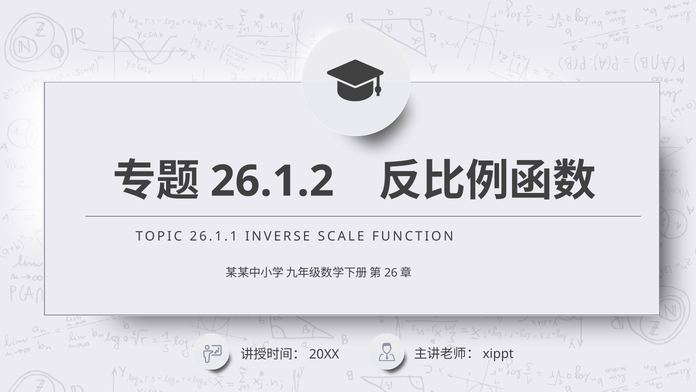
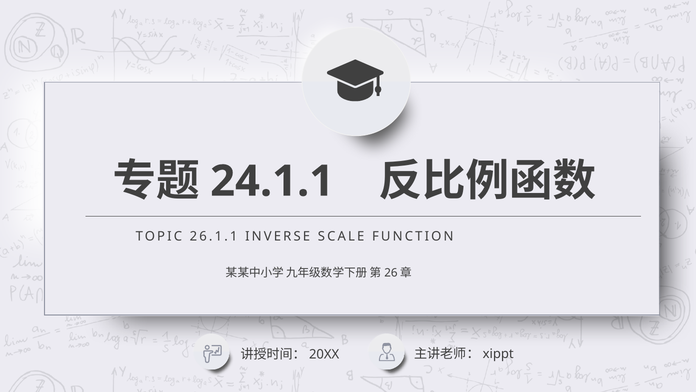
26.1.2: 26.1.2 -> 24.1.1
